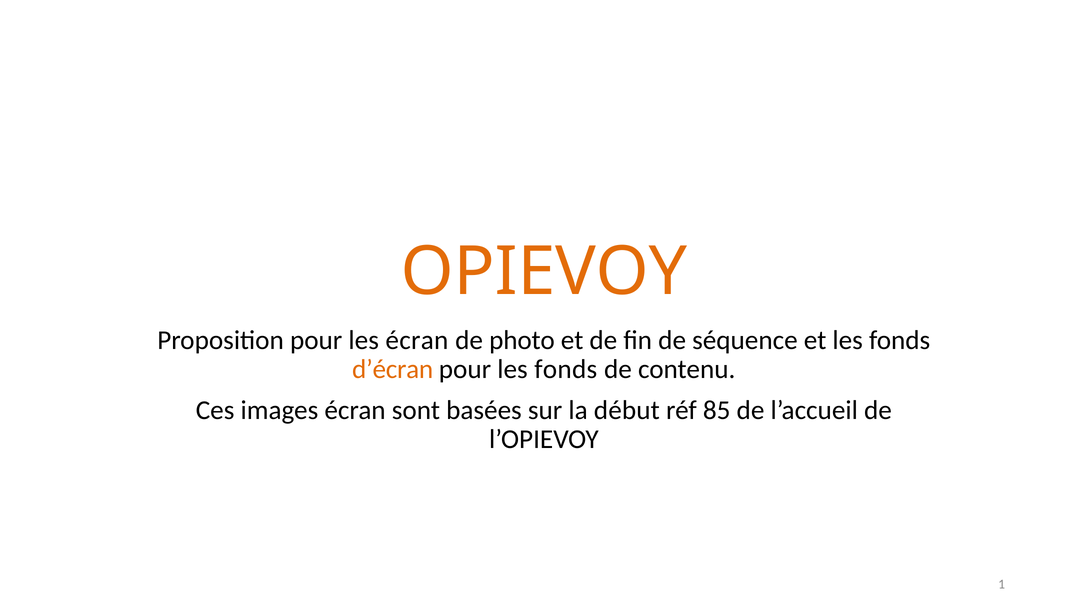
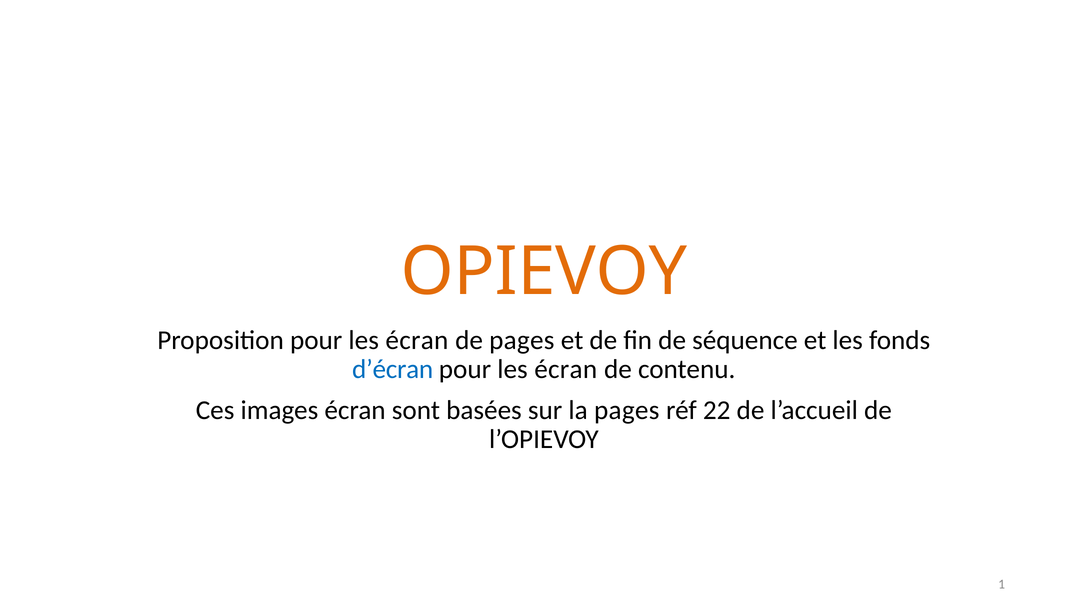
de photo: photo -> pages
d’écran colour: orange -> blue
fonds at (566, 369): fonds -> écran
la début: début -> pages
85: 85 -> 22
